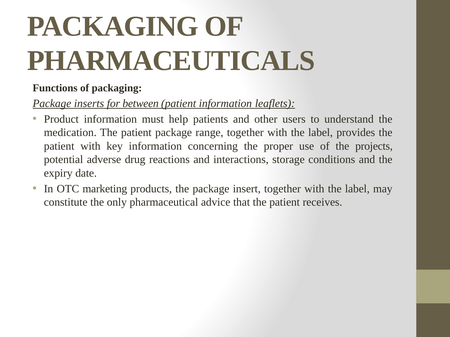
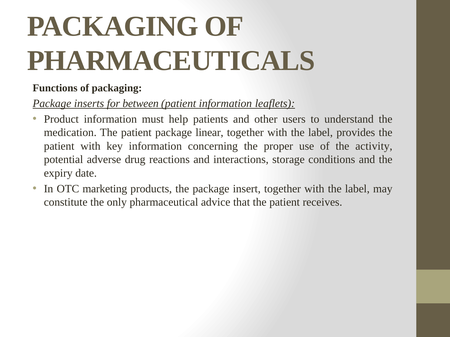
range: range -> linear
projects: projects -> activity
